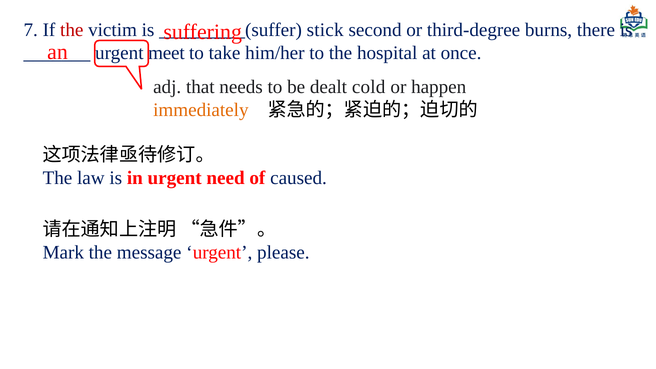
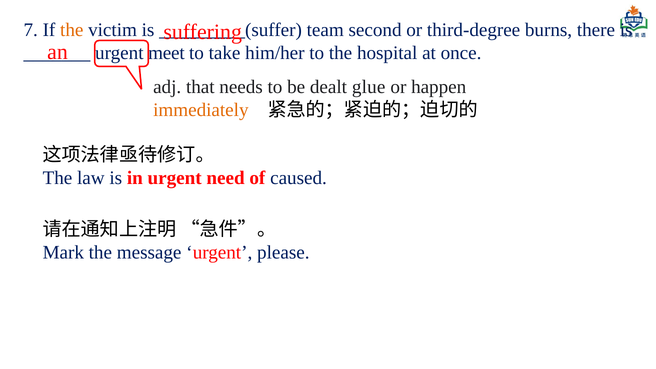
the at (72, 30) colour: red -> orange
stick: stick -> team
cold: cold -> glue
